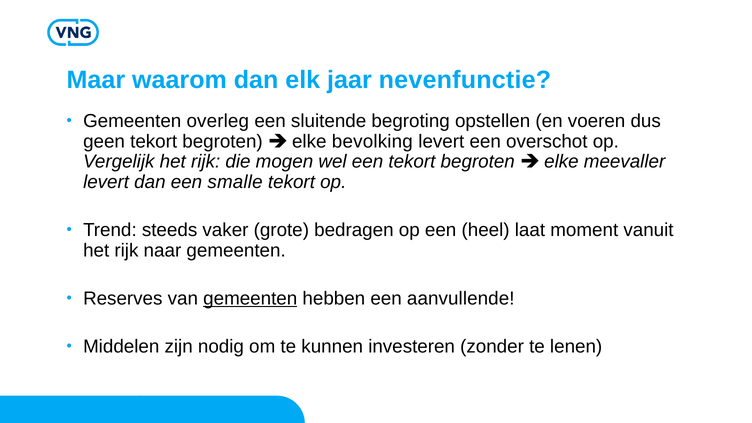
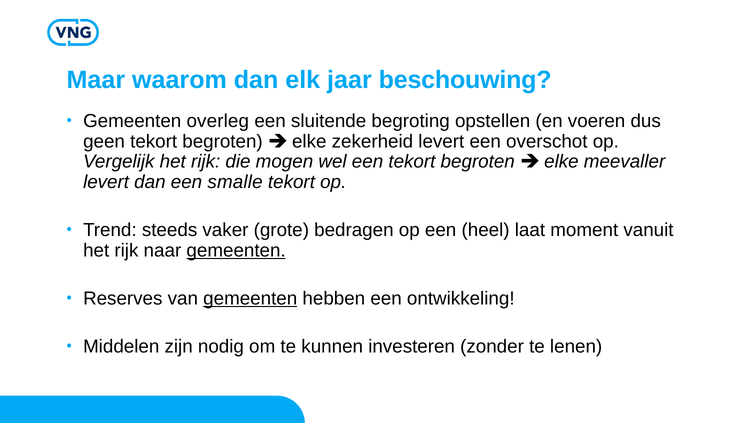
nevenfunctie: nevenfunctie -> beschouwing
bevolking: bevolking -> zekerheid
gemeenten at (236, 250) underline: none -> present
aanvullende: aanvullende -> ontwikkeling
